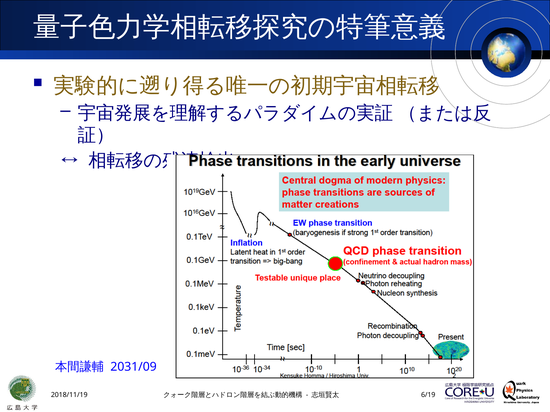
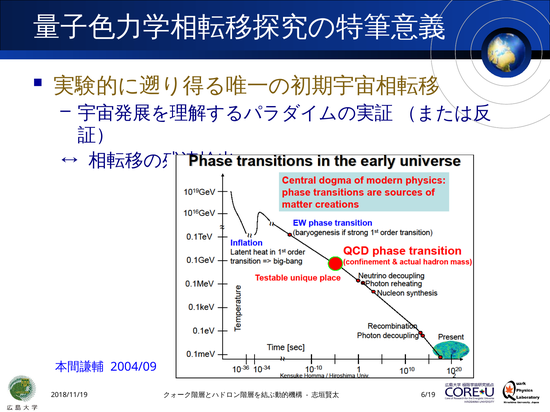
2031/09: 2031/09 -> 2004/09
